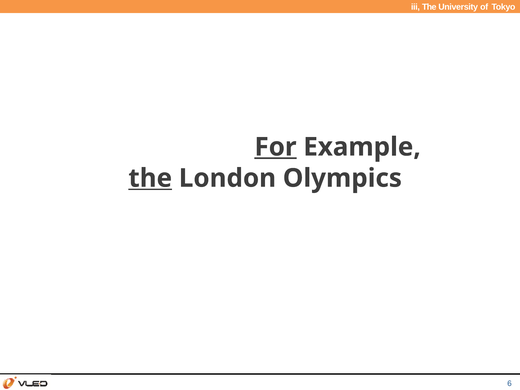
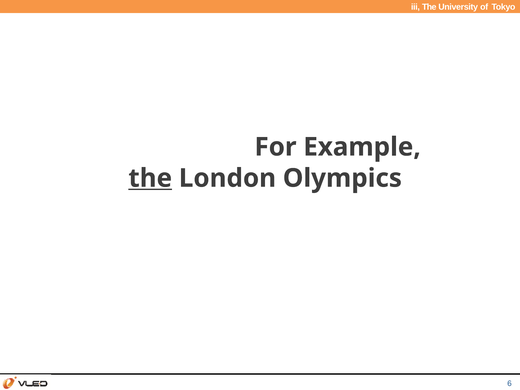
For underline: present -> none
